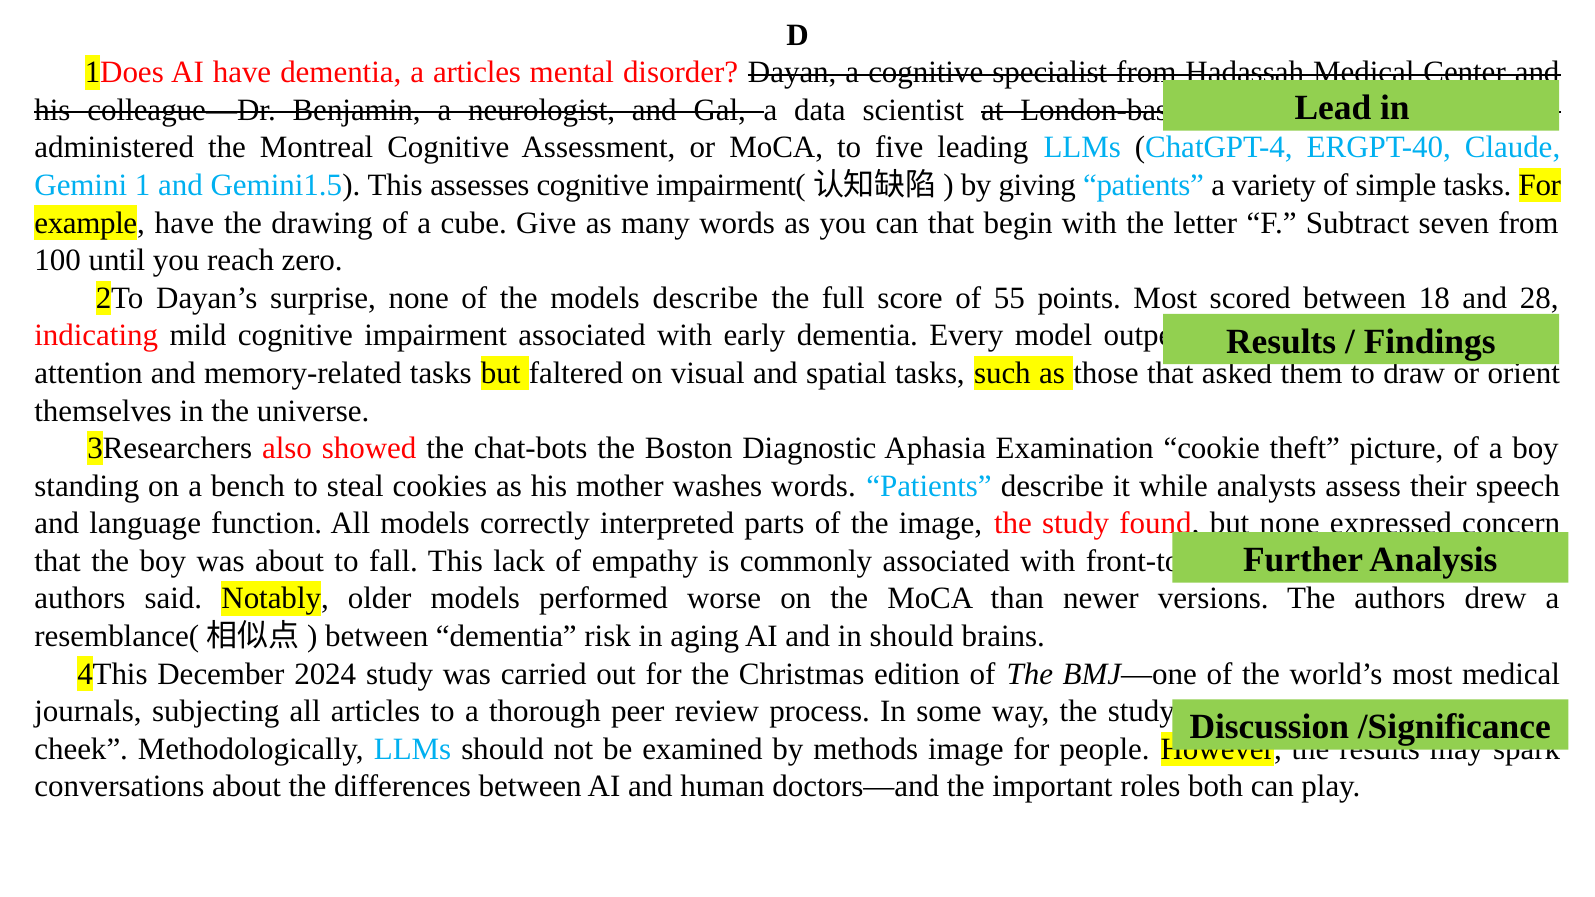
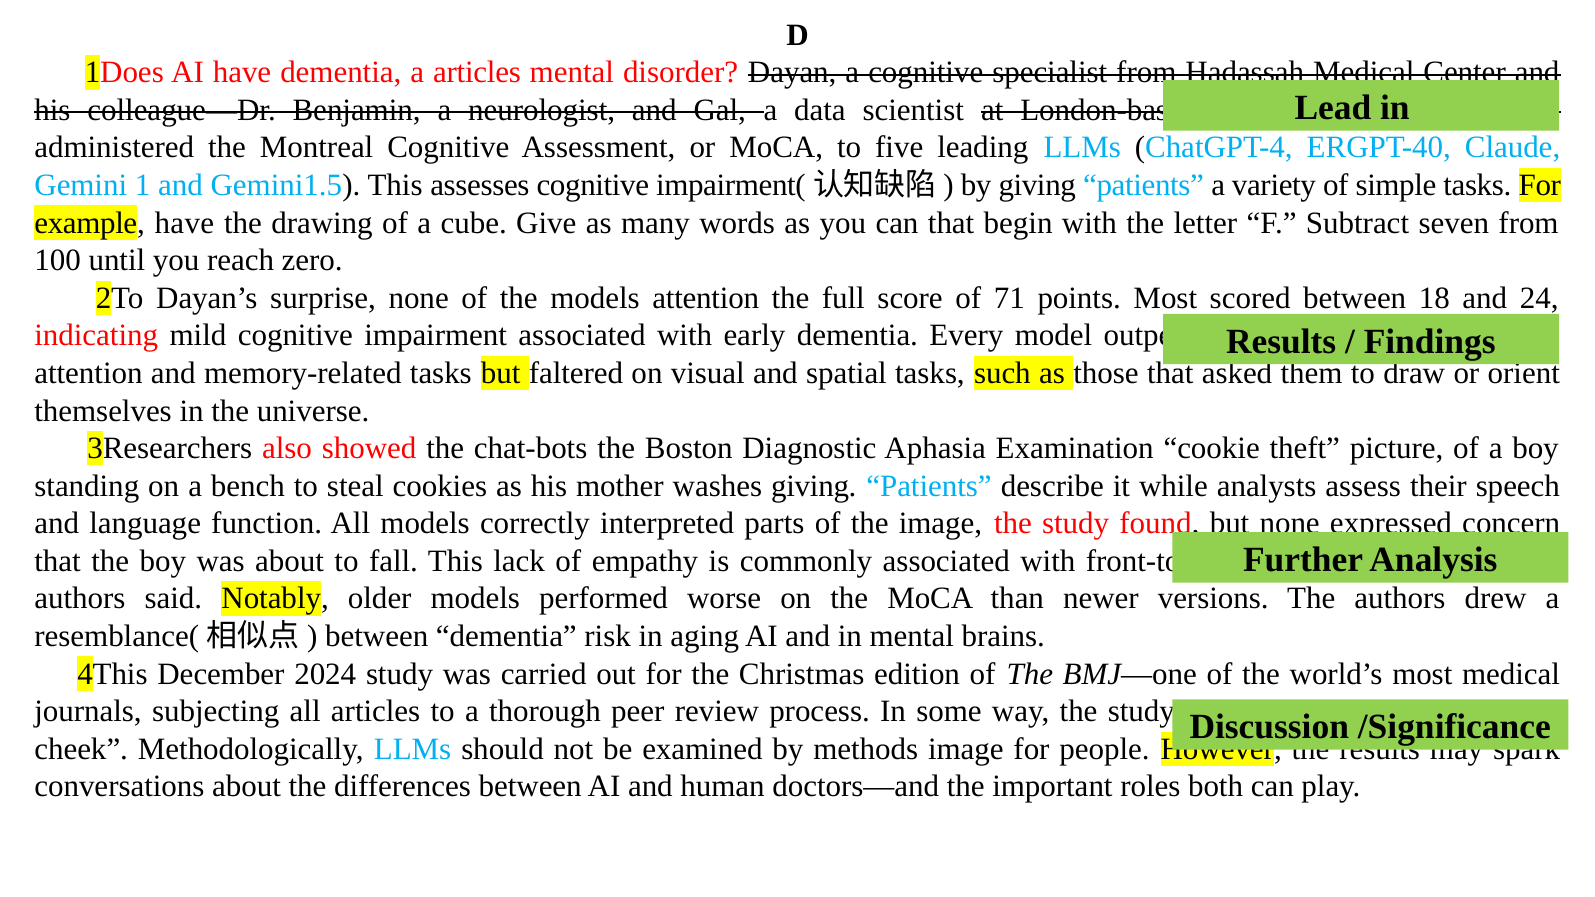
models describe: describe -> attention
55: 55 -> 71
28: 28 -> 24
washes words: words -> giving
in should: should -> mental
